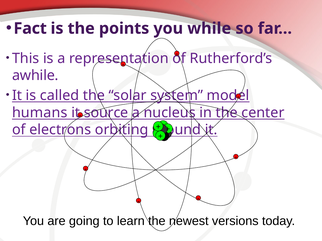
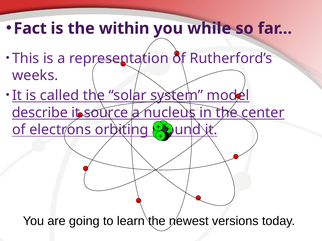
points: points -> within
awhile: awhile -> weeks
humans: humans -> describe
